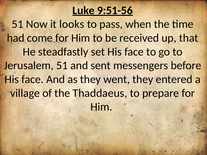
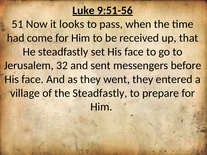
Jerusalem 51: 51 -> 32
the Thaddaeus: Thaddaeus -> Steadfastly
